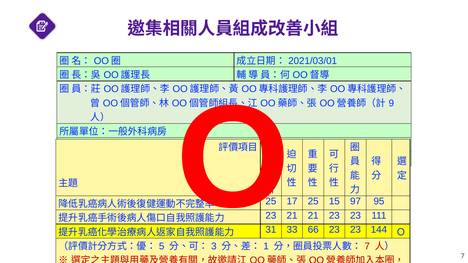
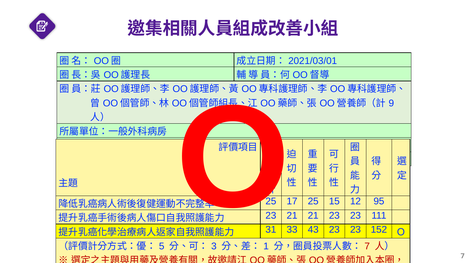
97: 97 -> 12
66: 66 -> 43
144: 144 -> 152
